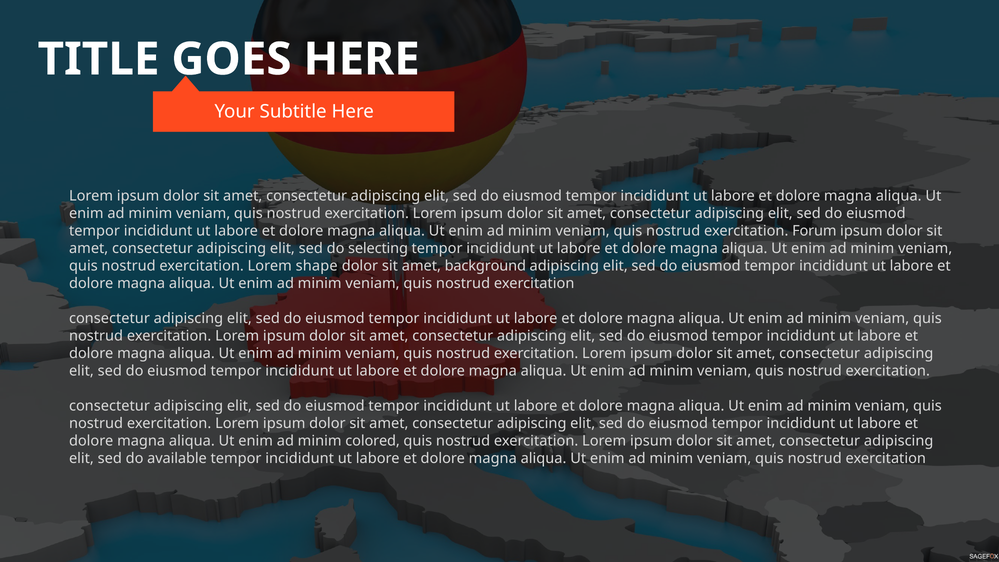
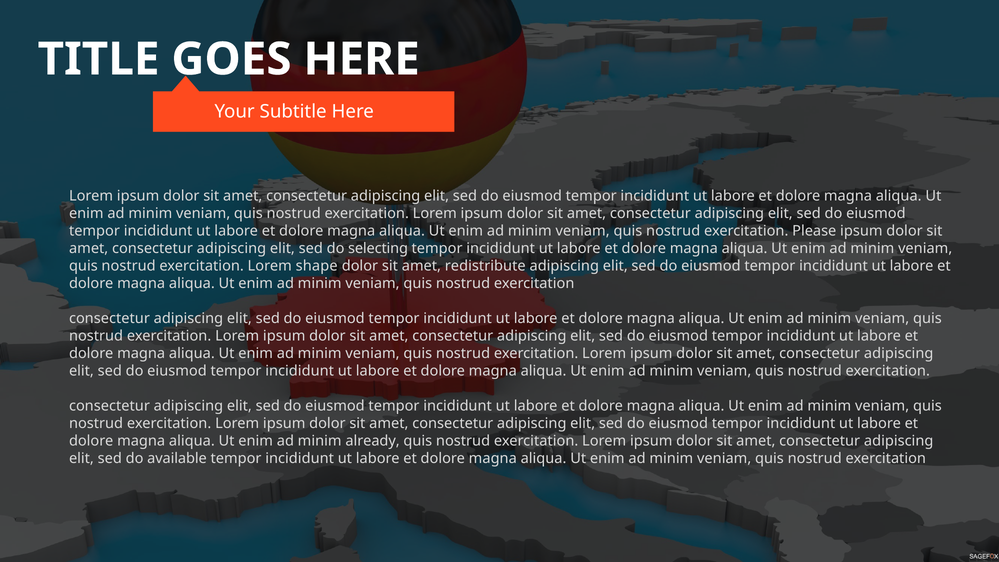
Forum: Forum -> Please
background: background -> redistribute
colored: colored -> already
